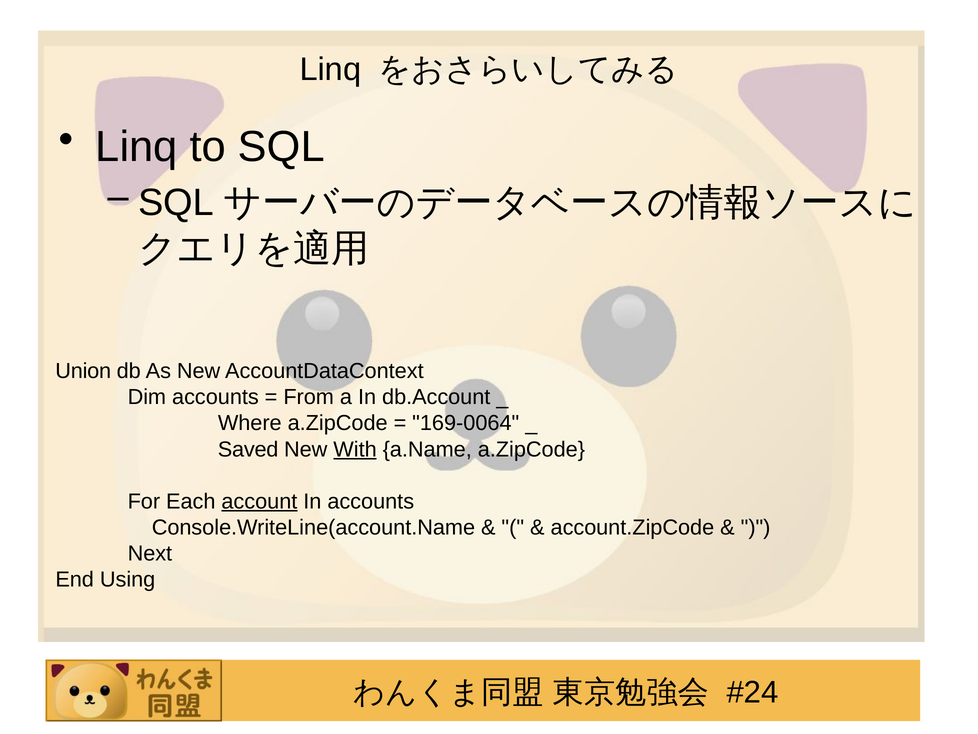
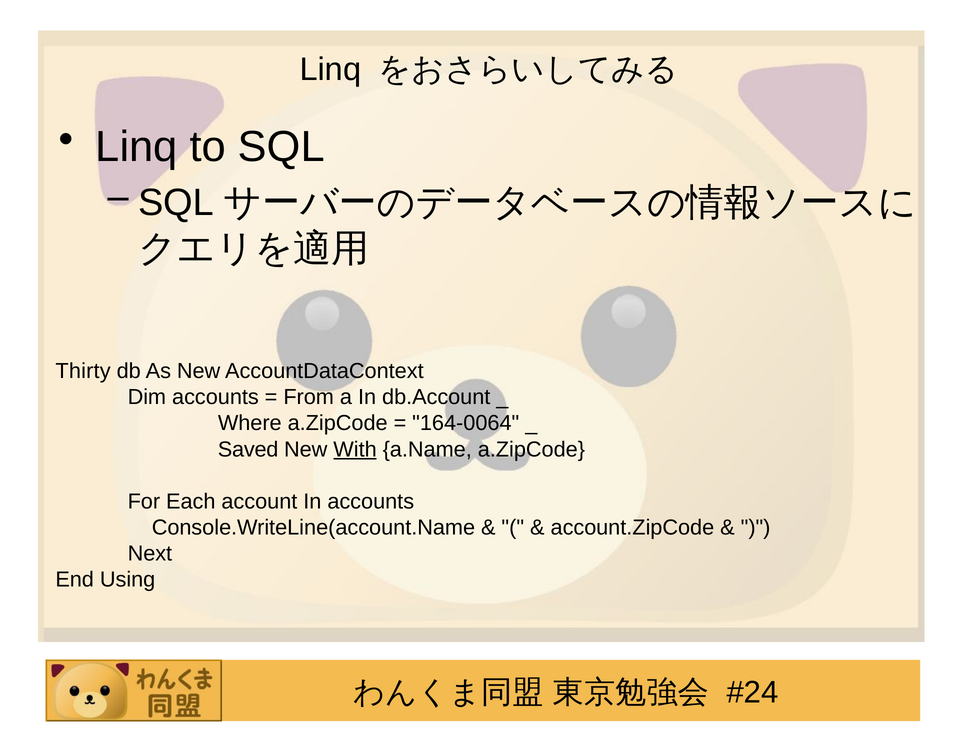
Union: Union -> Thirty
169-0064: 169-0064 -> 164-0064
account underline: present -> none
